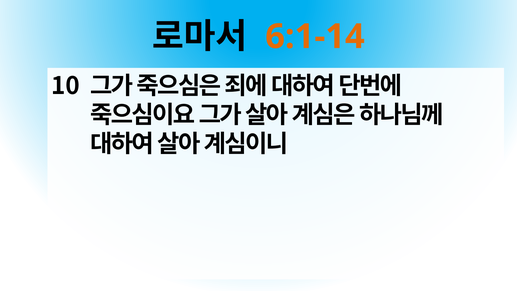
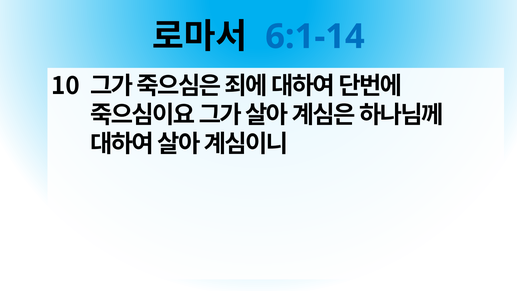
6:1-14 colour: orange -> blue
